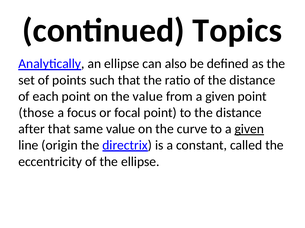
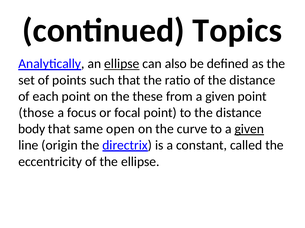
ellipse at (122, 64) underline: none -> present
the value: value -> these
after: after -> body
same value: value -> open
